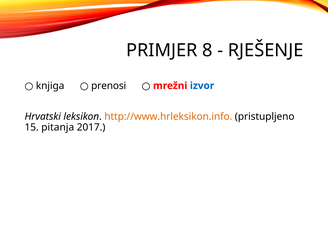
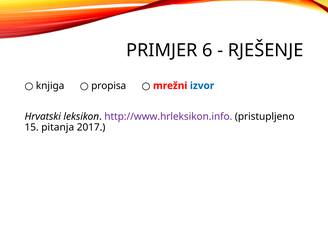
8: 8 -> 6
prenosi: prenosi -> propisa
http://www.hrleksikon.info colour: orange -> purple
